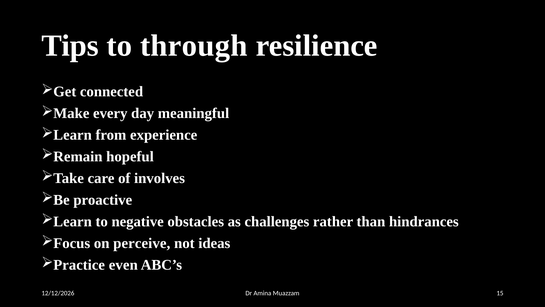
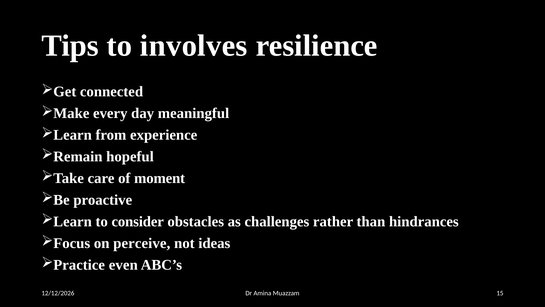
through: through -> involves
involves: involves -> moment
negative: negative -> consider
